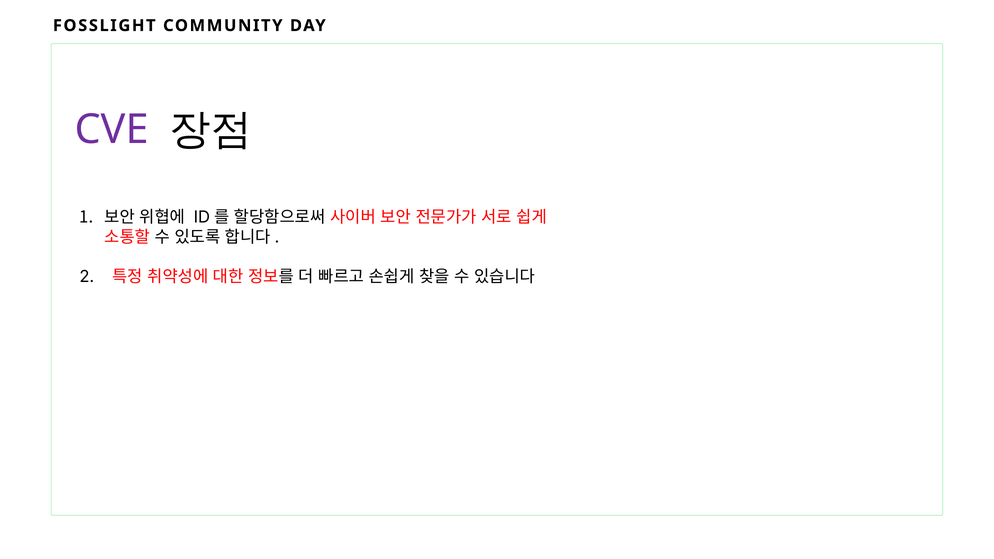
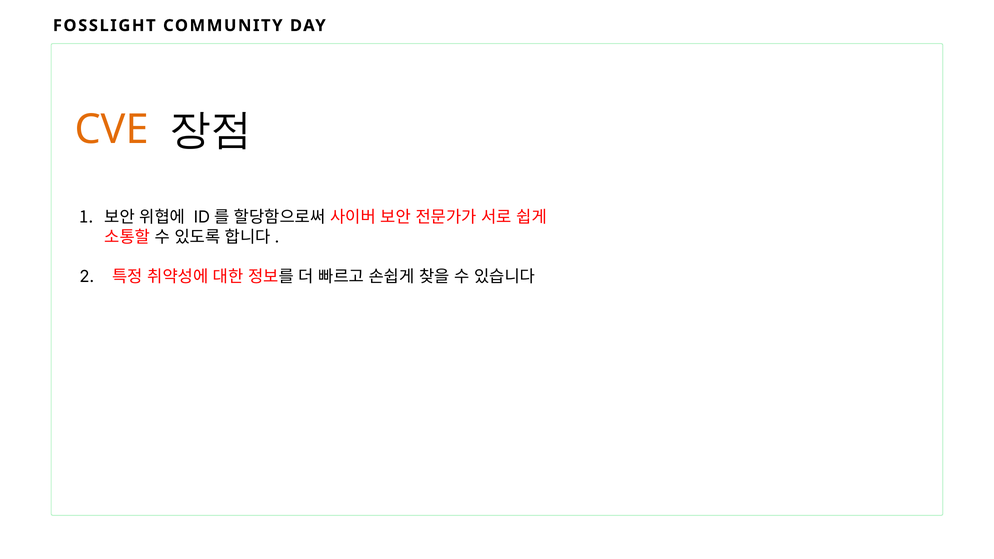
CVE colour: purple -> orange
